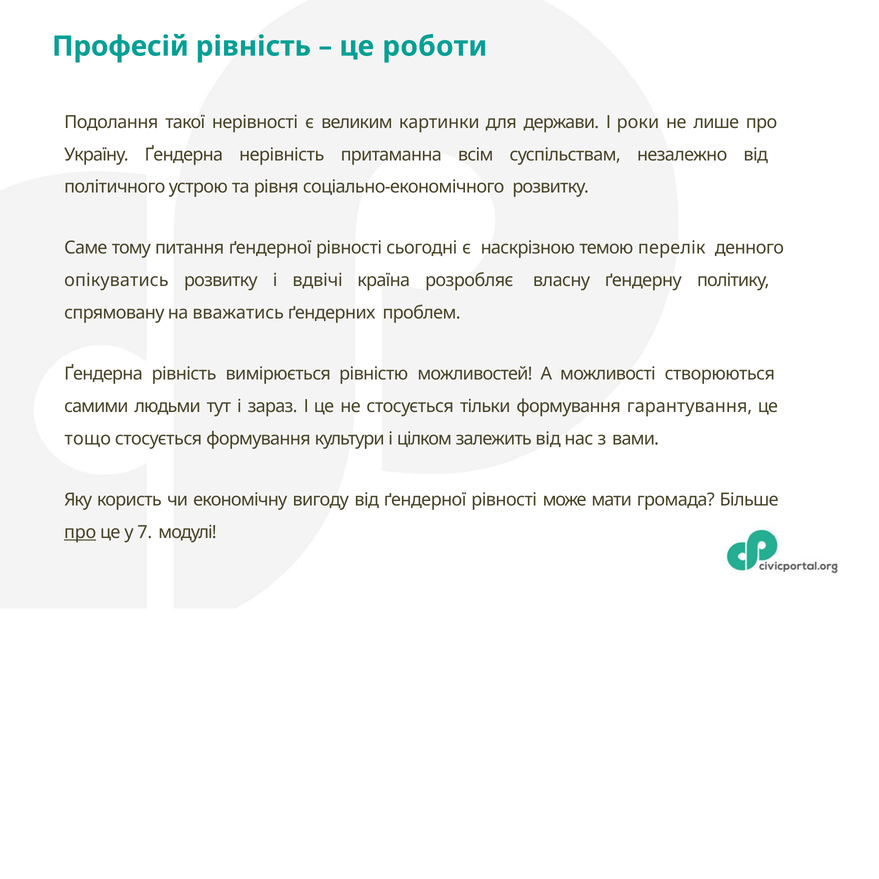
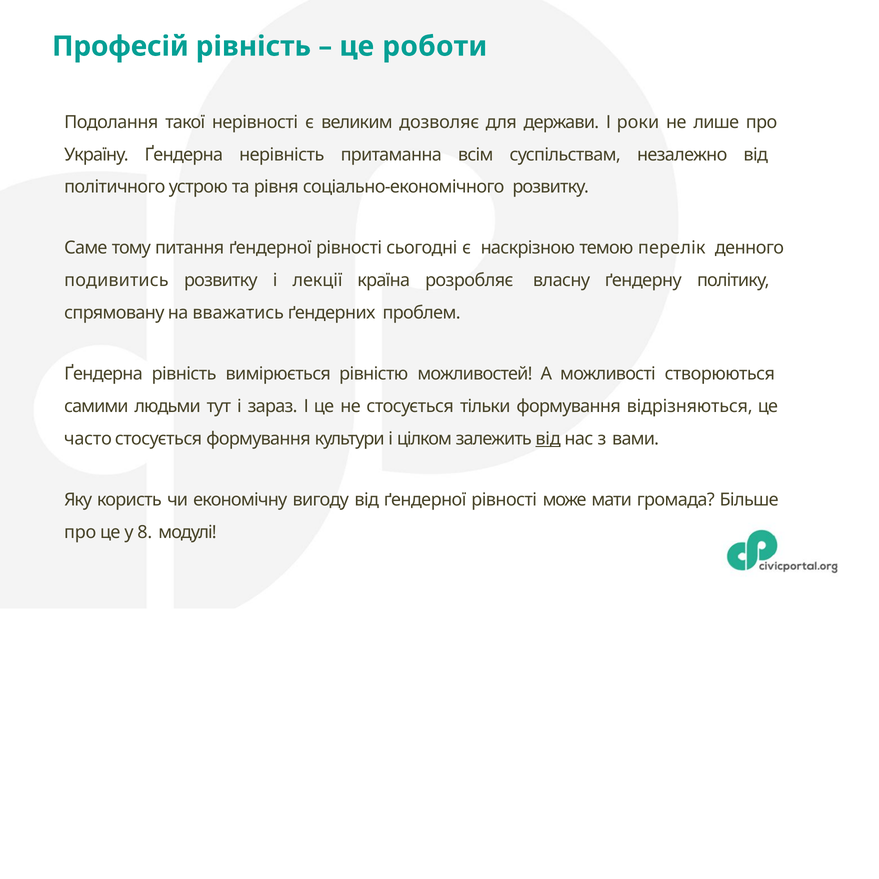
картинки: картинки -> дозволяє
опікуватись: опікуватись -> подивитись
вдвічі: вдвічі -> лекції
гарантування: гарантування -> відрізняються
тощо: тощо -> часто
від at (548, 439) underline: none -> present
про at (80, 532) underline: present -> none
7: 7 -> 8
